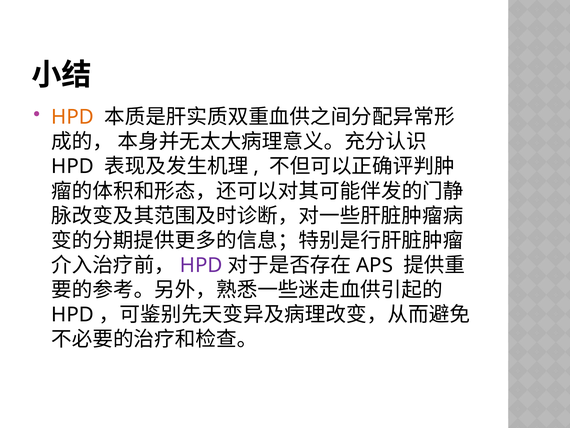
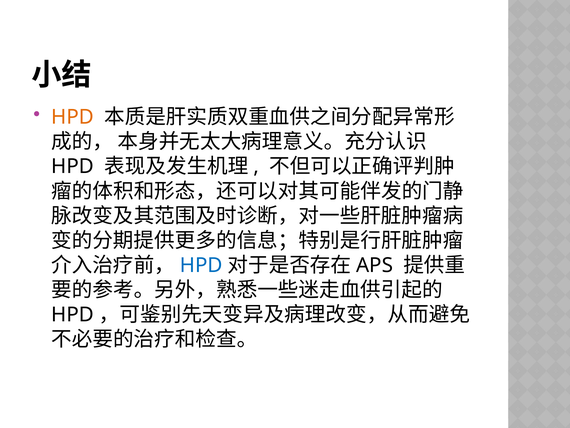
HPD at (201, 265) colour: purple -> blue
